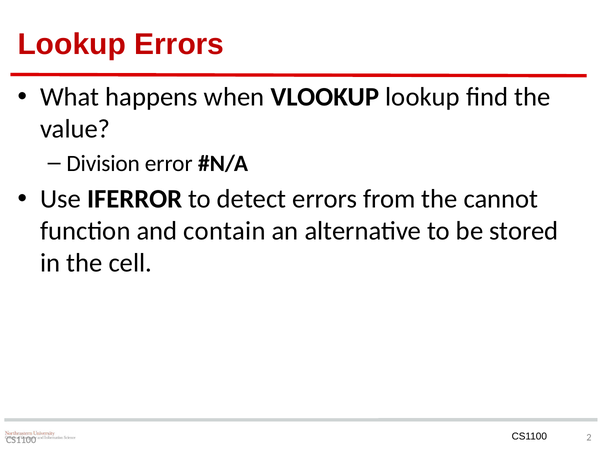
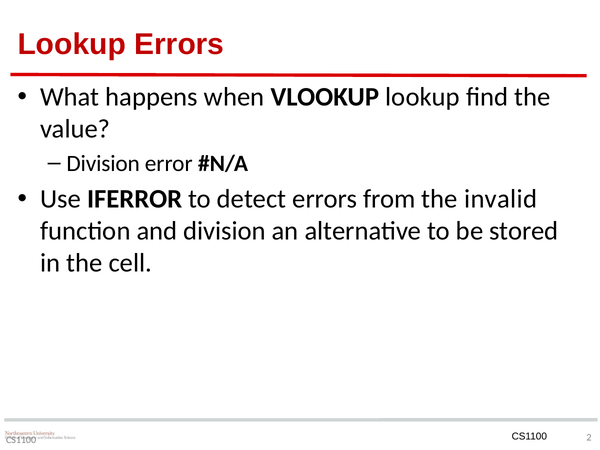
cannot: cannot -> invalid
and contain: contain -> division
